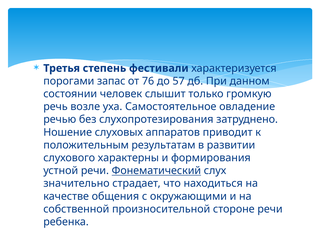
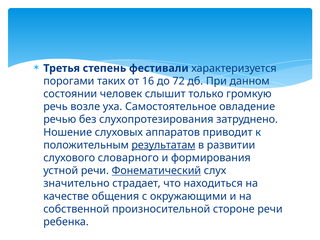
запас: запас -> таких
76: 76 -> 16
57: 57 -> 72
результатам underline: none -> present
характерны: характерны -> словарного
